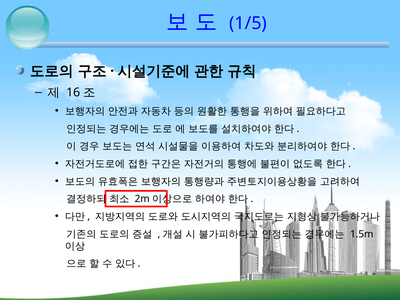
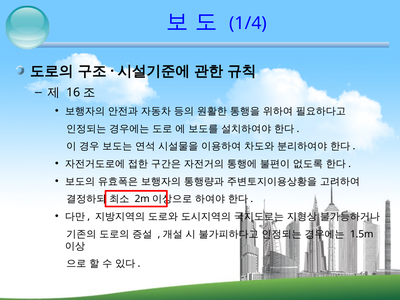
1/5: 1/5 -> 1/4
